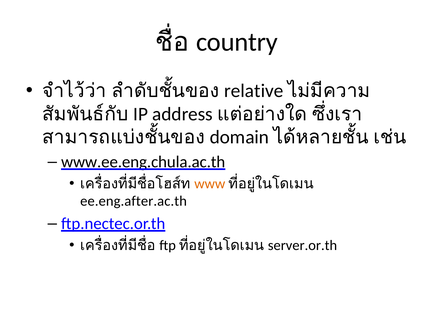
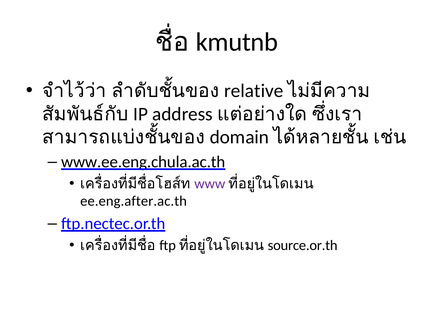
country: country -> kmutnb
www colour: orange -> purple
server.or.th: server.or.th -> source.or.th
